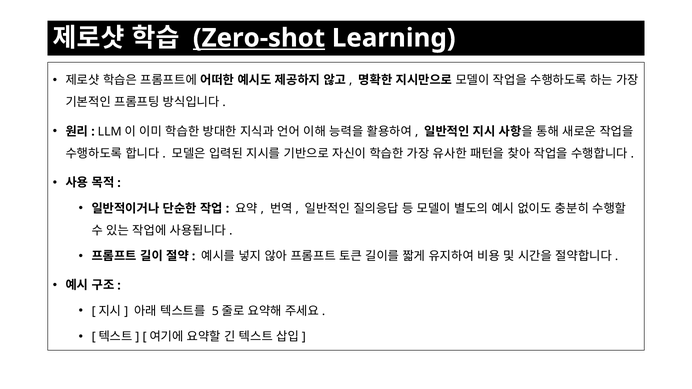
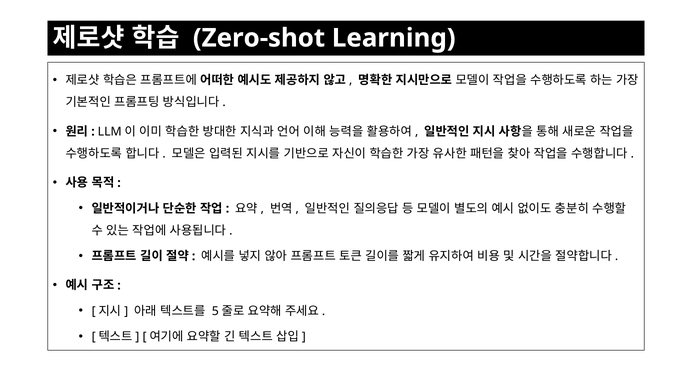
Zero-shot underline: present -> none
